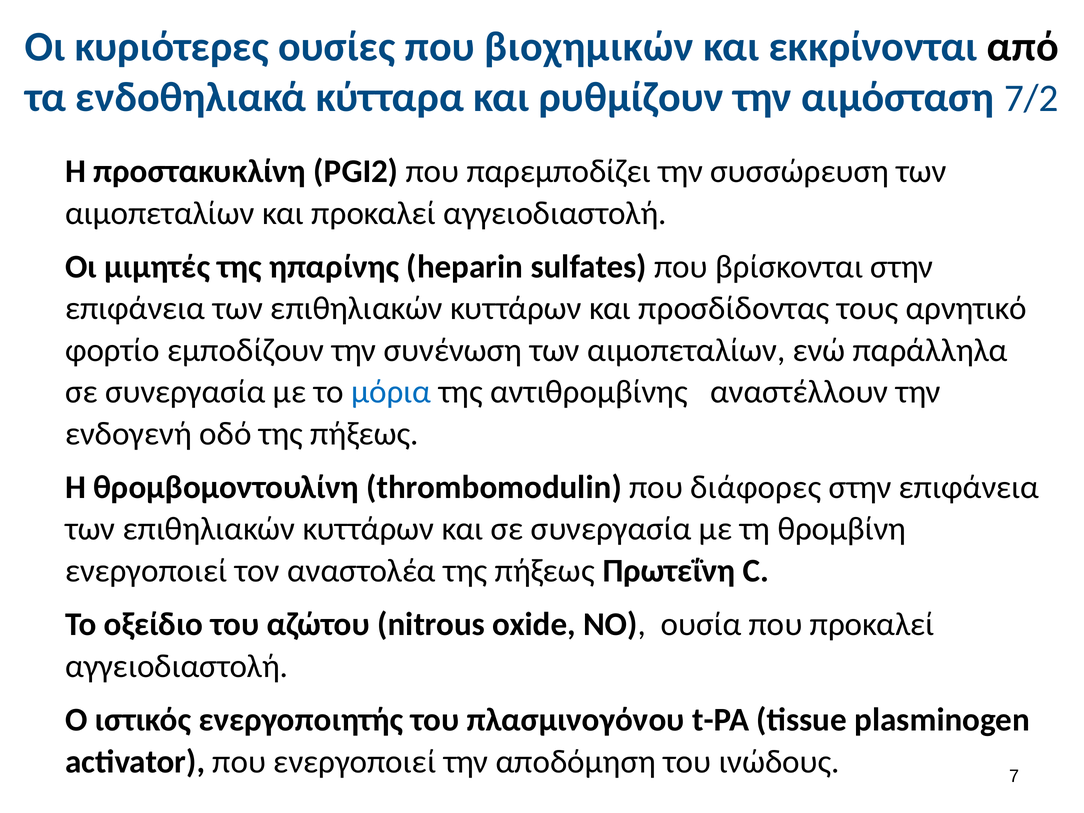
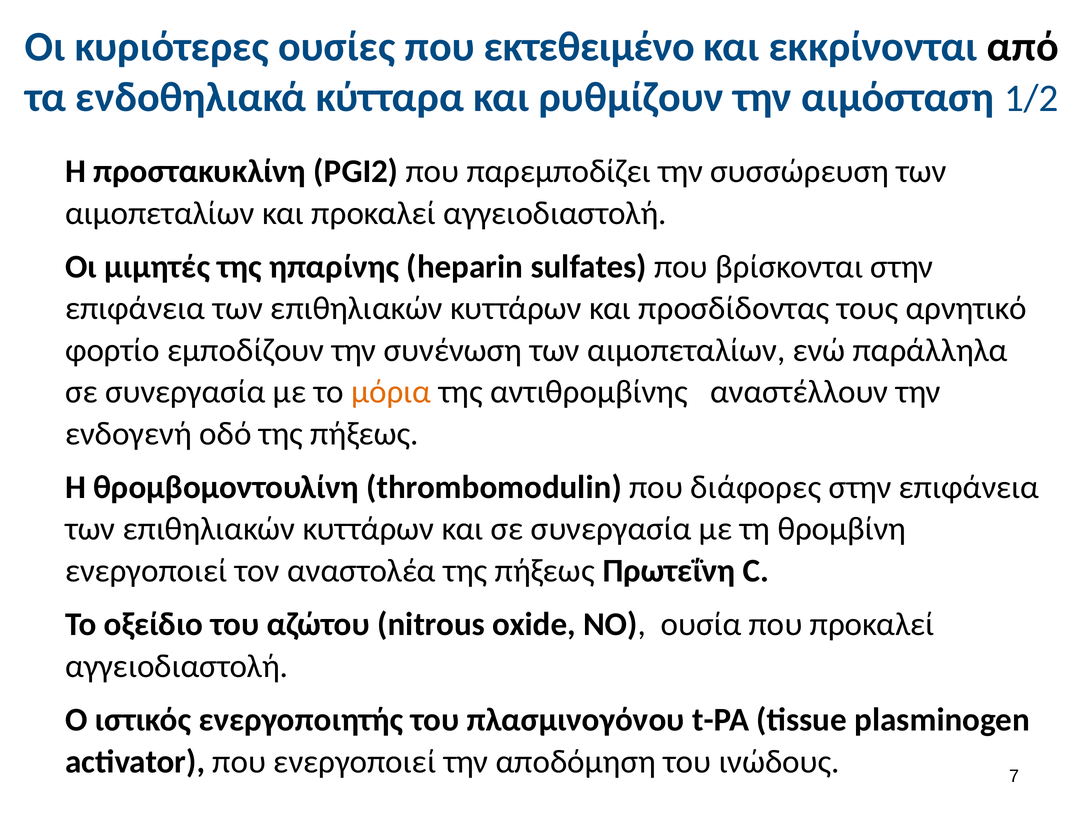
βιοχημικών: βιοχημικών -> εκτεθειμένο
7/2: 7/2 -> 1/2
μόρια colour: blue -> orange
